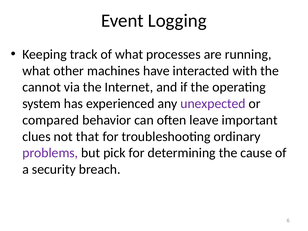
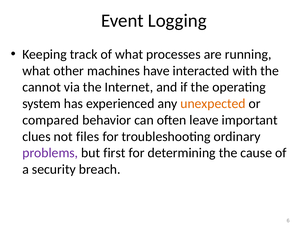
unexpected colour: purple -> orange
that: that -> files
pick: pick -> first
